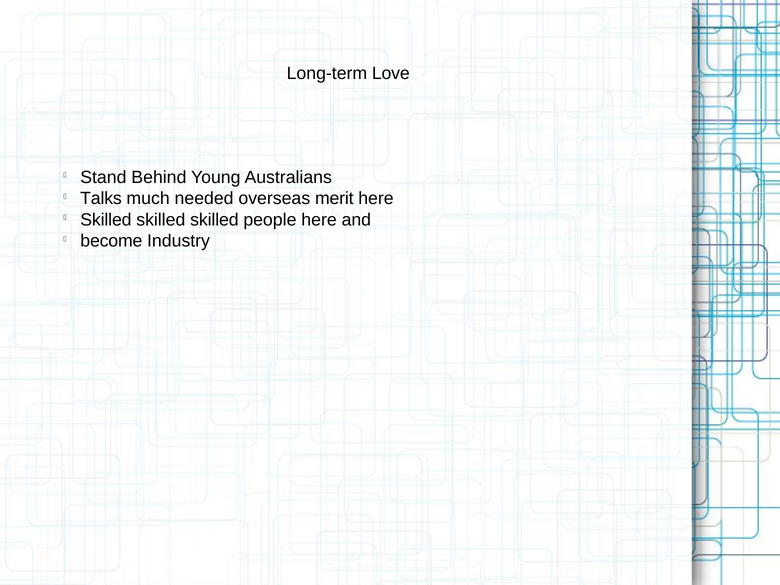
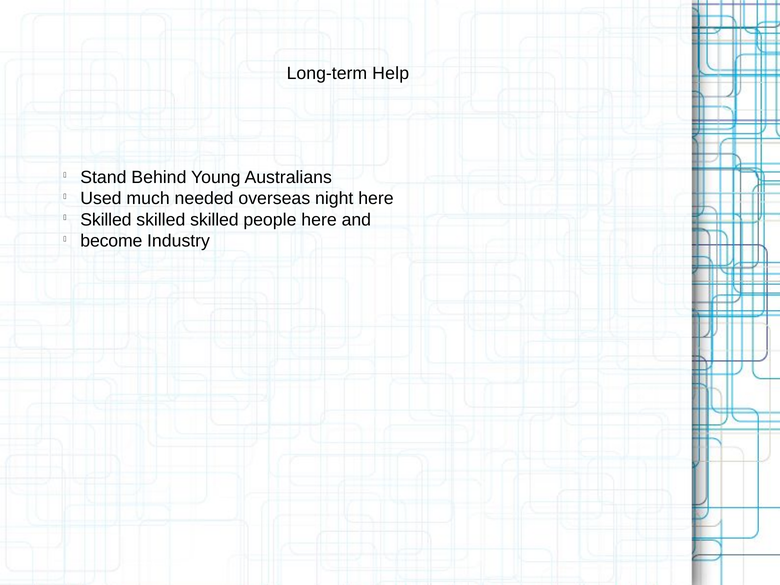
Love: Love -> Help
Talks: Talks -> Used
merit: merit -> night
